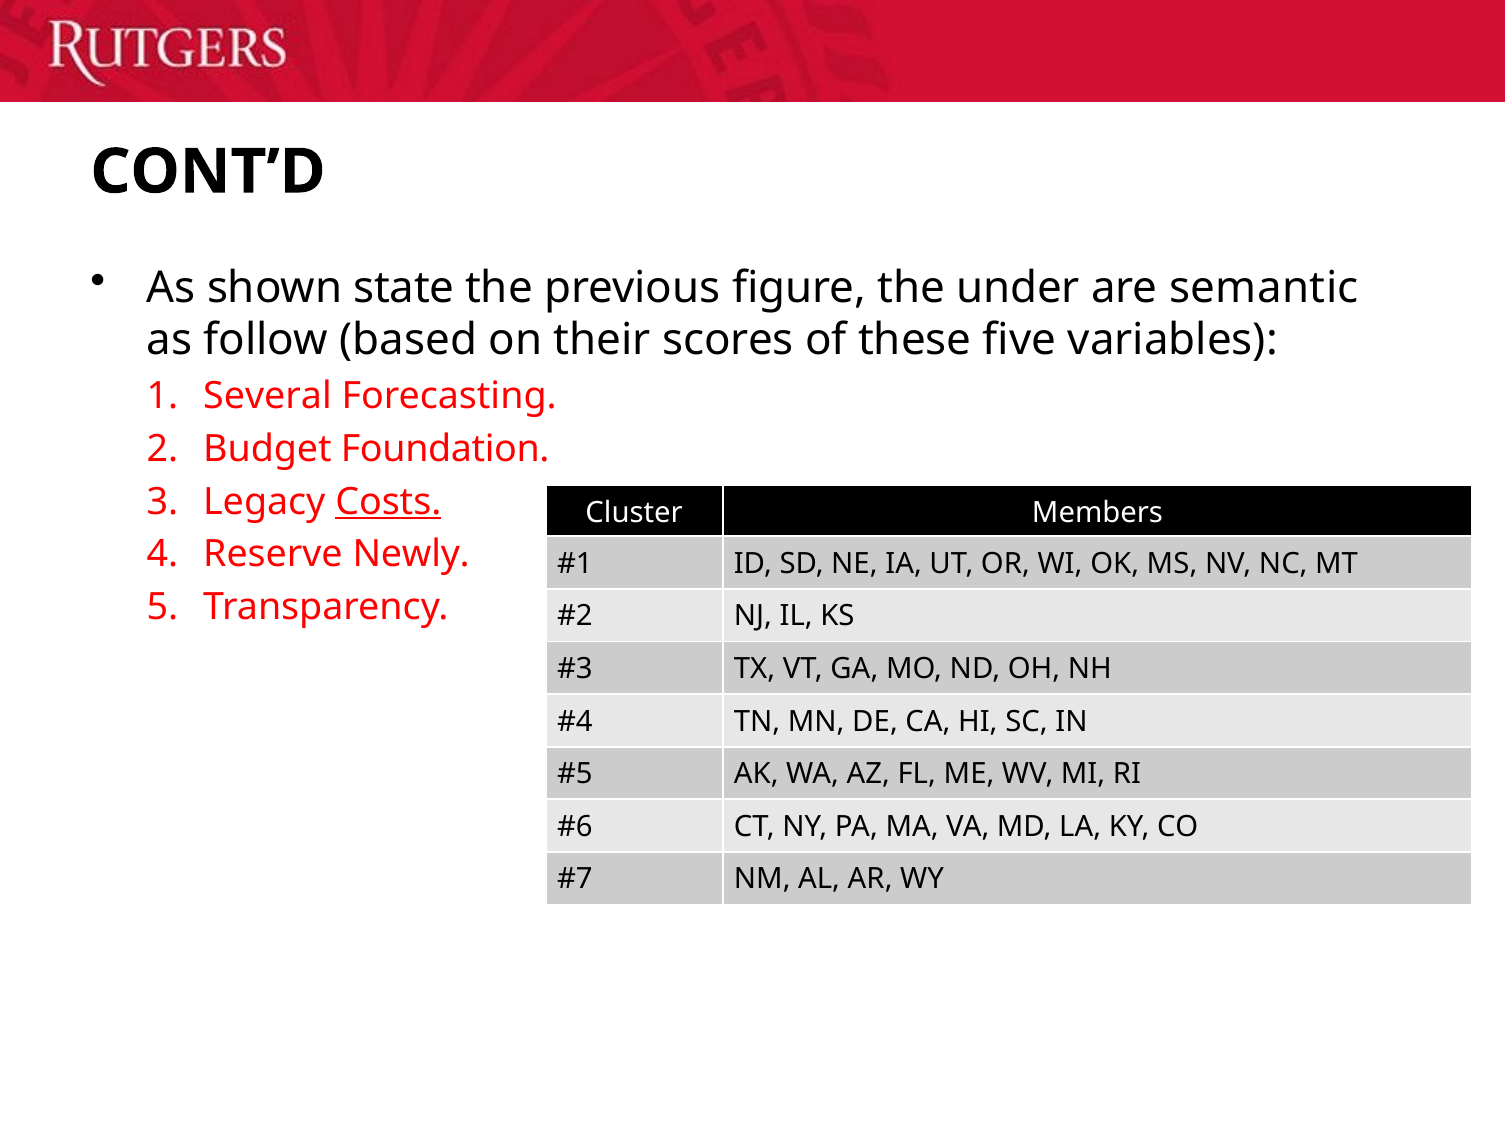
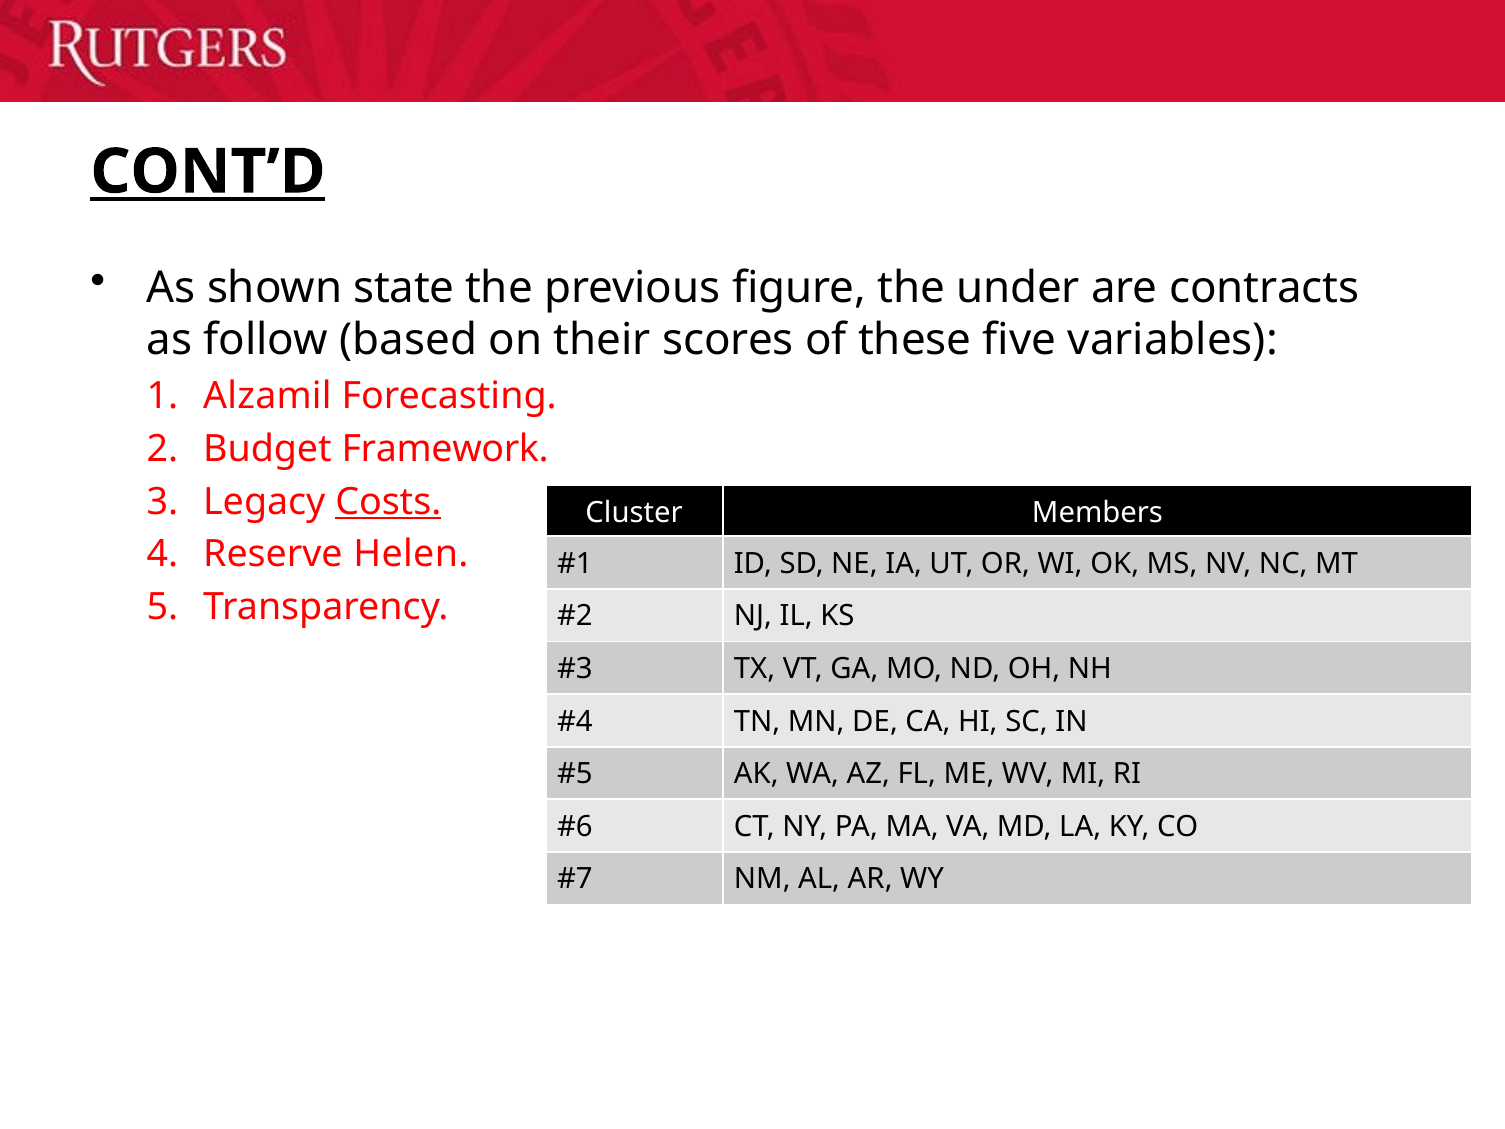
CONT’D underline: none -> present
semantic: semantic -> contracts
Several: Several -> Alzamil
Foundation: Foundation -> Framework
Newly: Newly -> Helen
